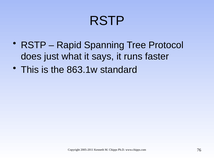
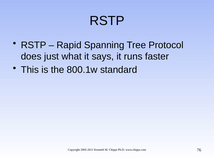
863.1w: 863.1w -> 800.1w
